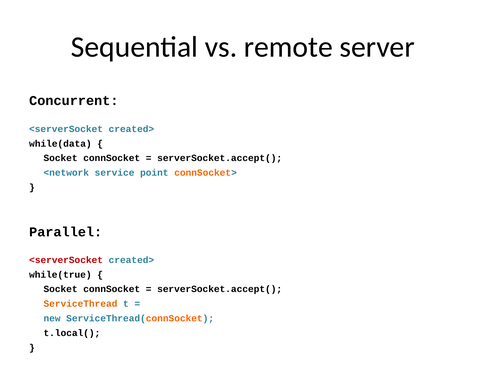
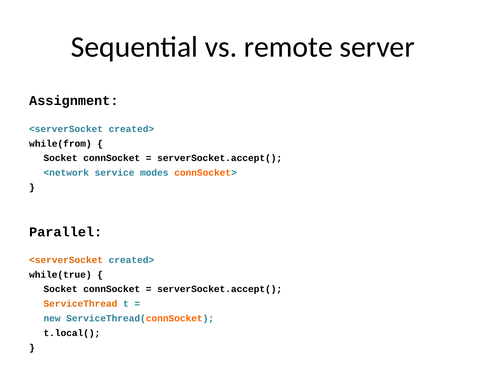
Concurrent: Concurrent -> Assignment
while(data: while(data -> while(from
point: point -> modes
<serverSocket at (66, 260) colour: red -> orange
